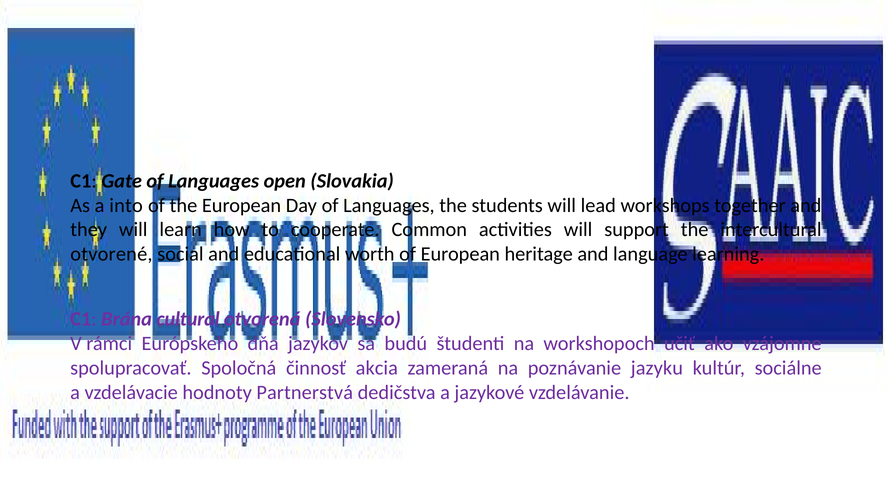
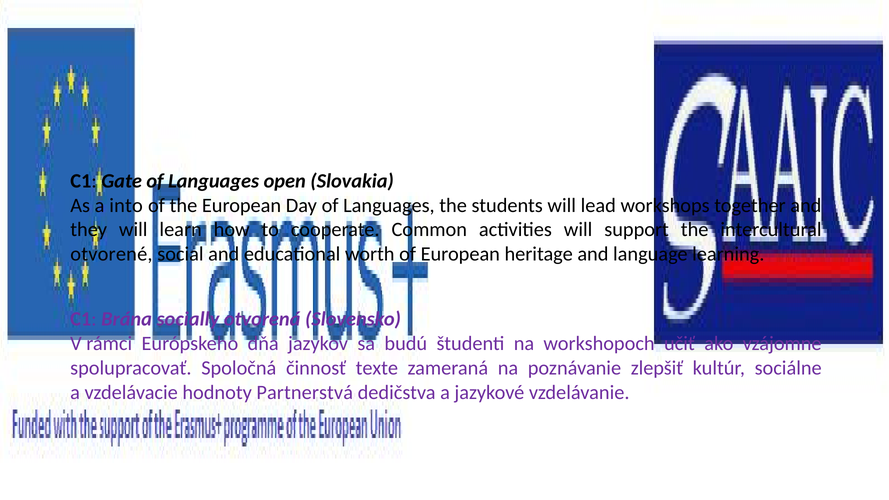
cultural: cultural -> socially
akcia: akcia -> texte
jazyku: jazyku -> zlepšiť
